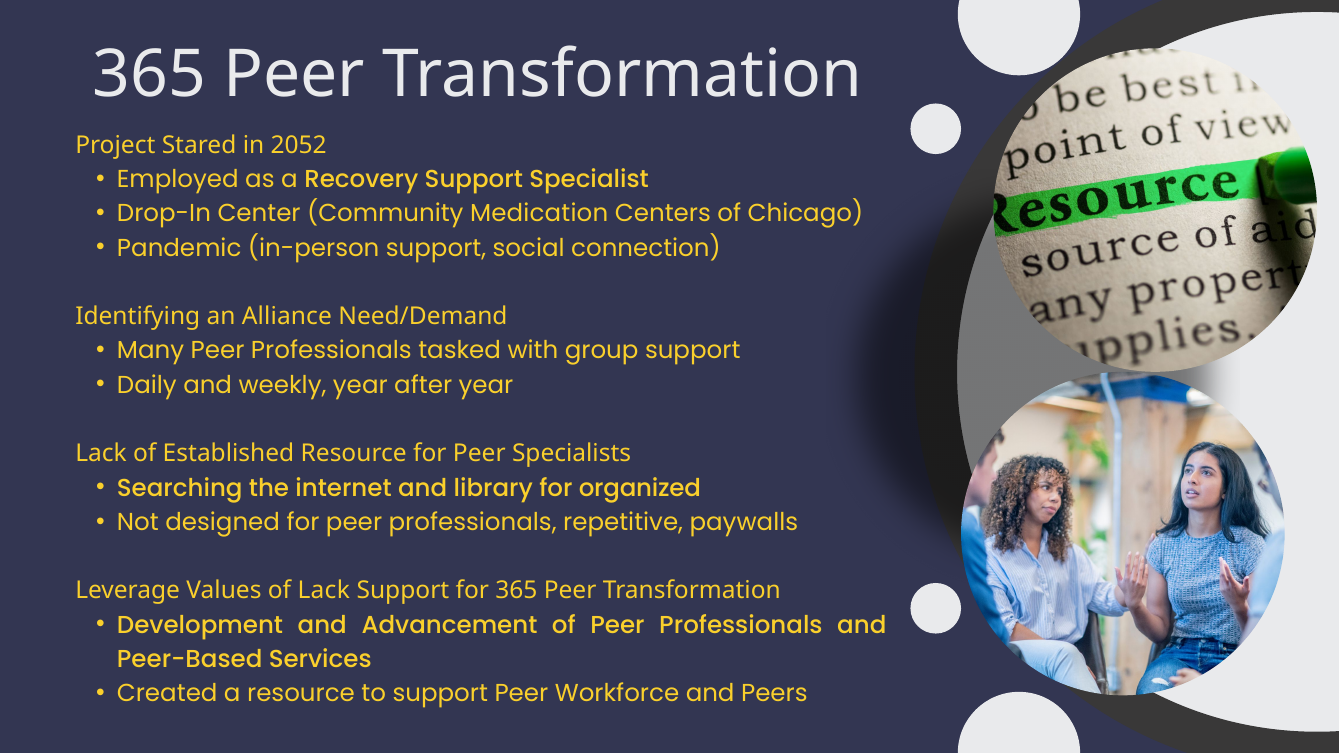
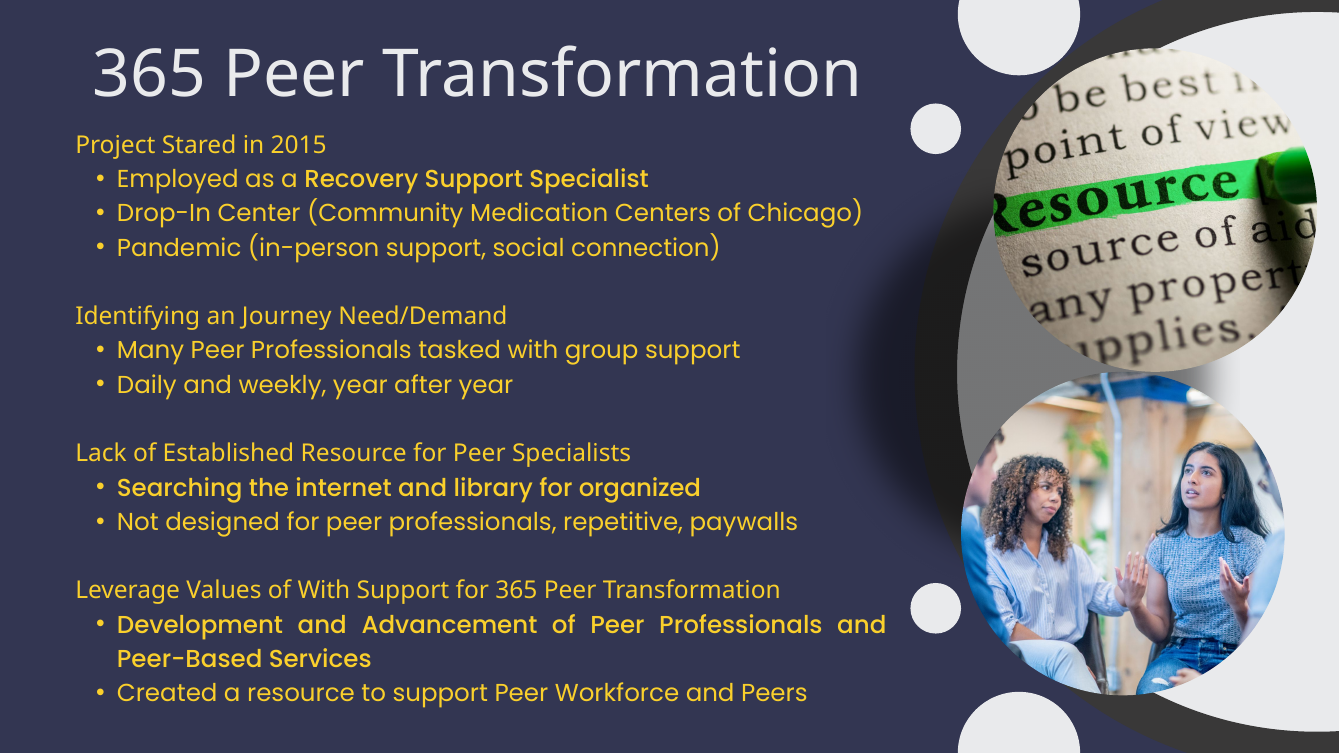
2052: 2052 -> 2015
Alliance: Alliance -> Journey
of Lack: Lack -> With
